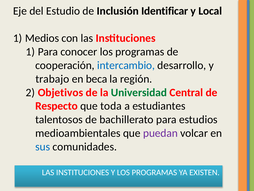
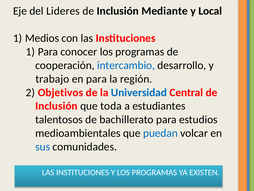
Estudio: Estudio -> Lideres
Identificar: Identificar -> Mediante
en beca: beca -> para
Universidad colour: green -> blue
Respecto at (56, 106): Respecto -> Inclusión
puedan colour: purple -> blue
